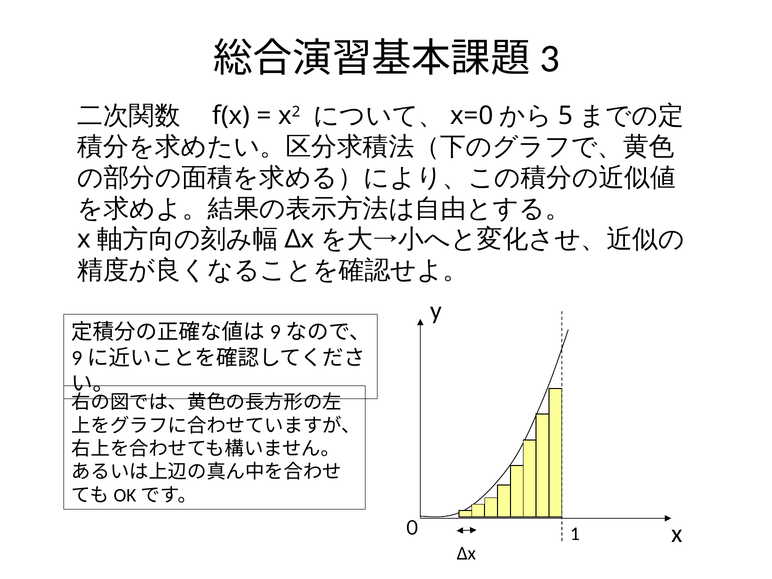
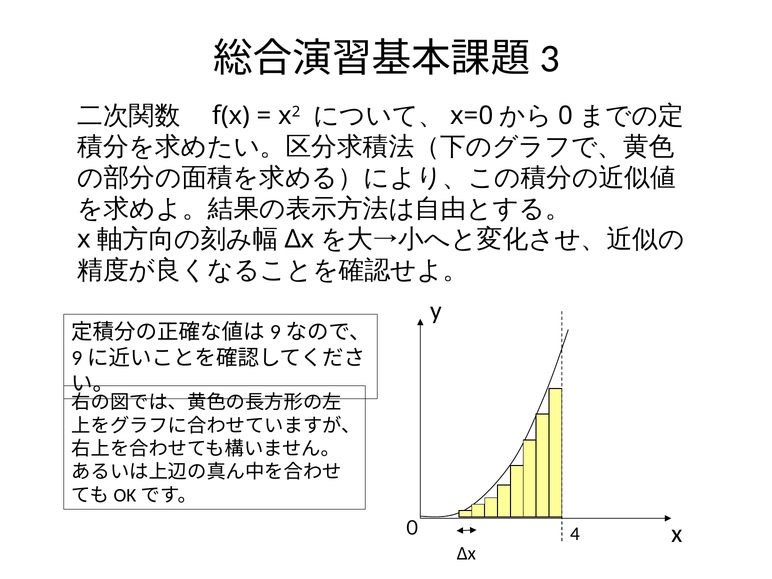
5: 5 -> 0
1: 1 -> 4
